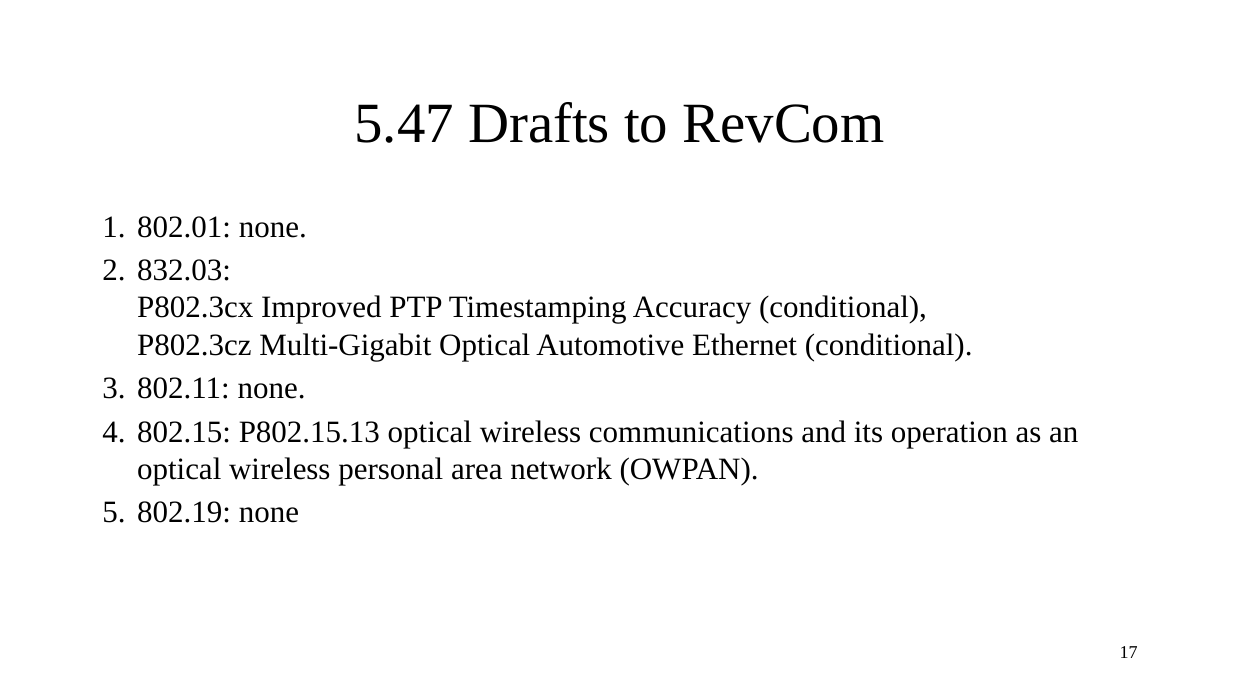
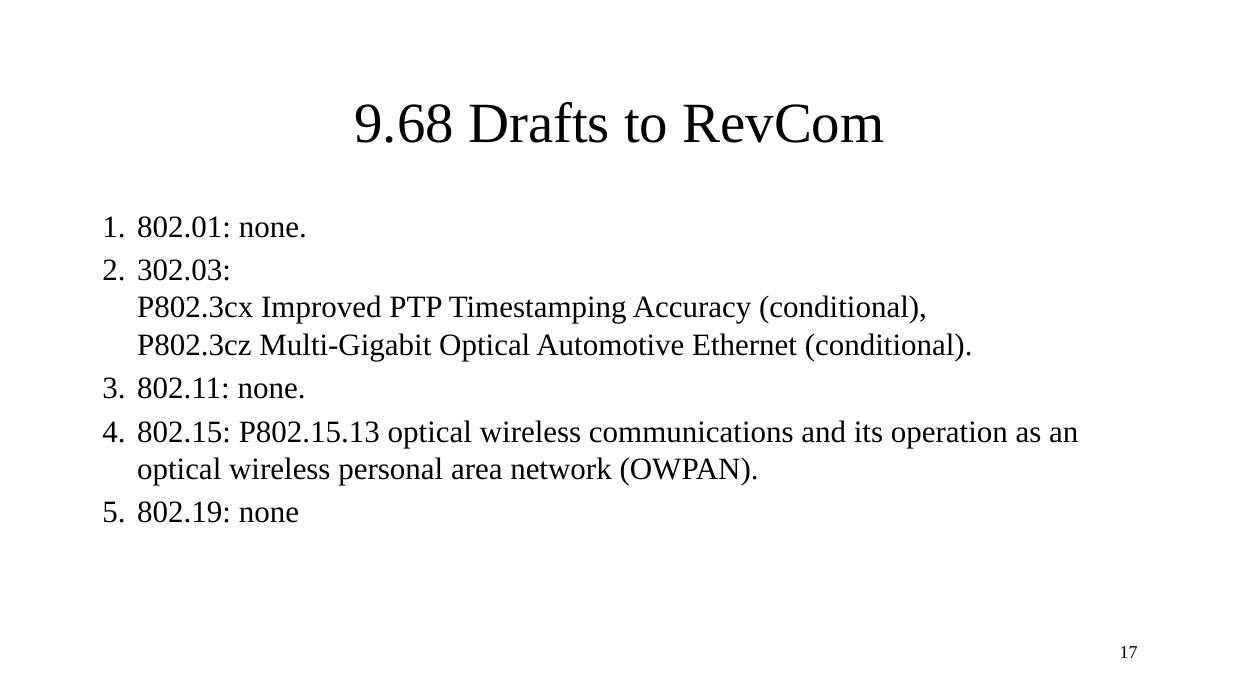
5.47: 5.47 -> 9.68
832.03: 832.03 -> 302.03
